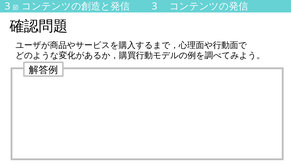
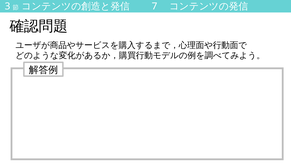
3 at (154, 6): 3 -> 7
